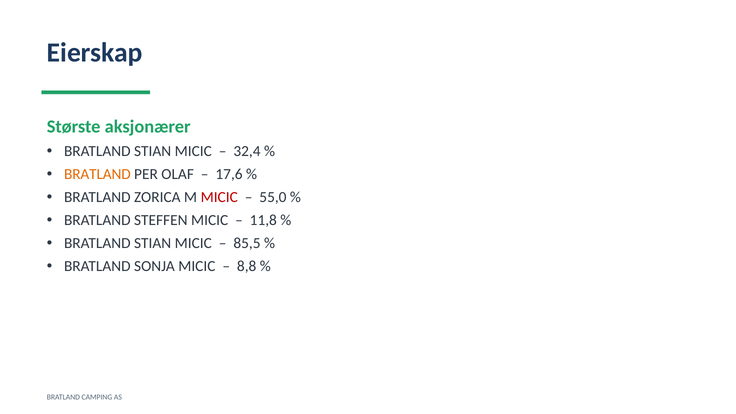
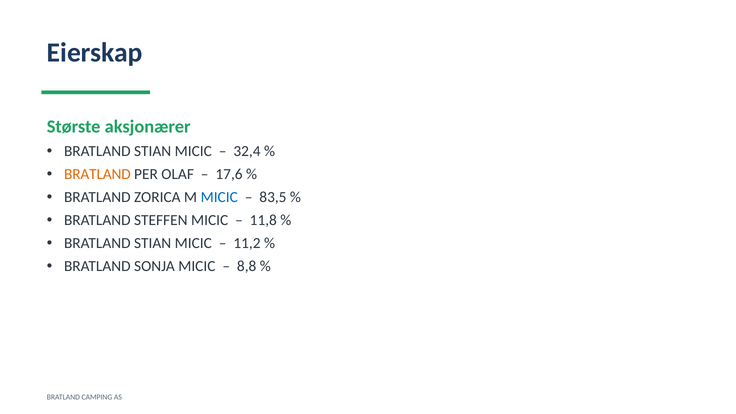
MICIC at (219, 197) colour: red -> blue
55,0: 55,0 -> 83,5
85,5: 85,5 -> 11,2
